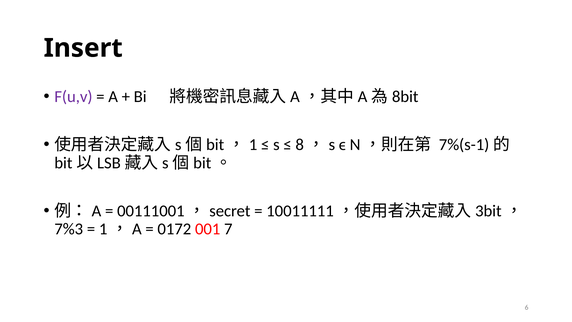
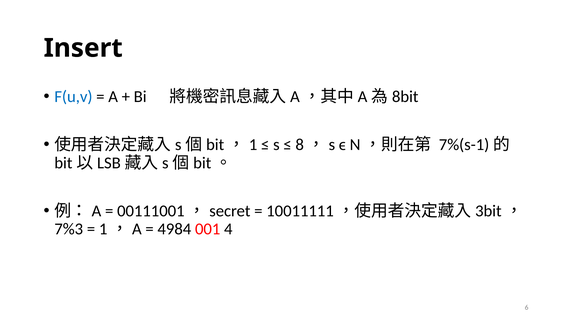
F(u,v colour: purple -> blue
0172: 0172 -> 4984
7: 7 -> 4
